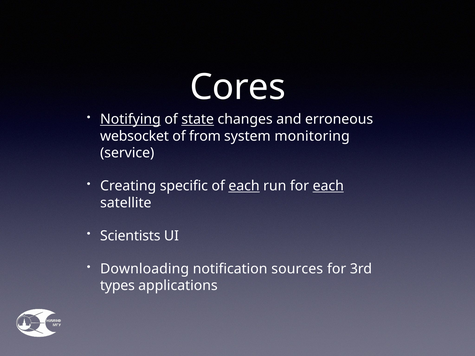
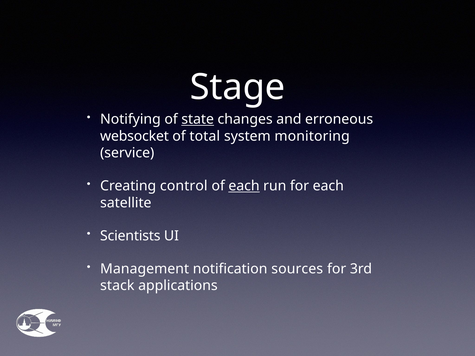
Cores: Cores -> Stage
Notifying underline: present -> none
from: from -> total
specific: specific -> control
each at (328, 186) underline: present -> none
Downloading: Downloading -> Management
types: types -> stack
